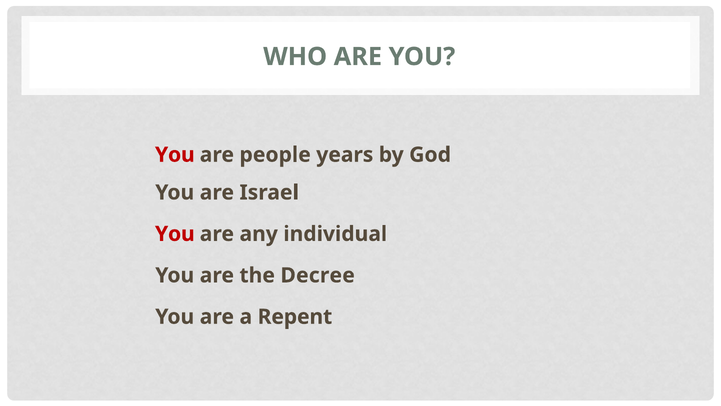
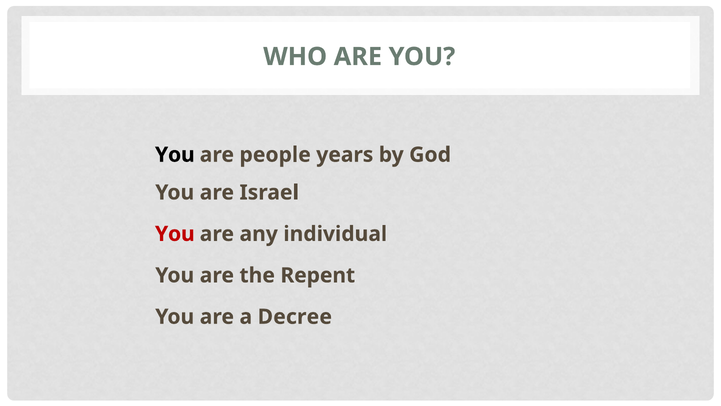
You at (175, 155) colour: red -> black
Decree: Decree -> Repent
Repent: Repent -> Decree
